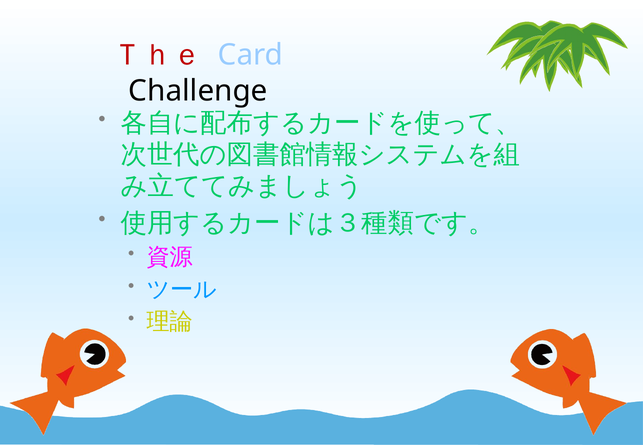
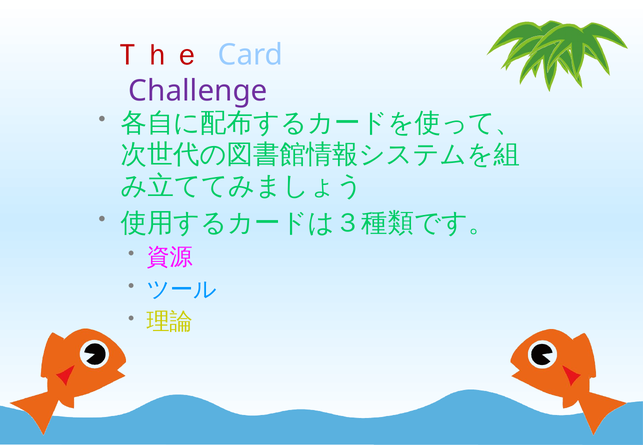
Challenge colour: black -> purple
